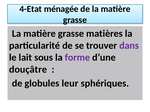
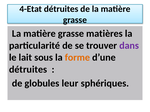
4-Etat ménagée: ménagée -> détruites
forme colour: purple -> orange
douçâtre at (28, 70): douçâtre -> détruites
